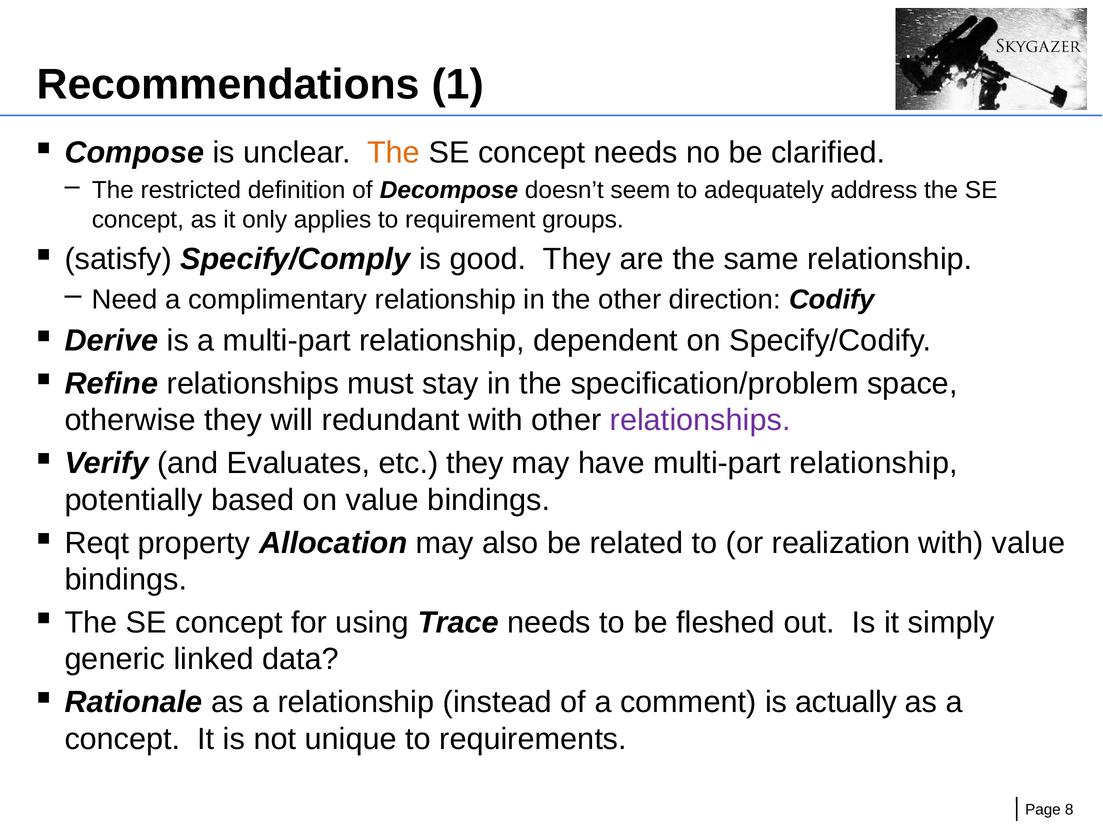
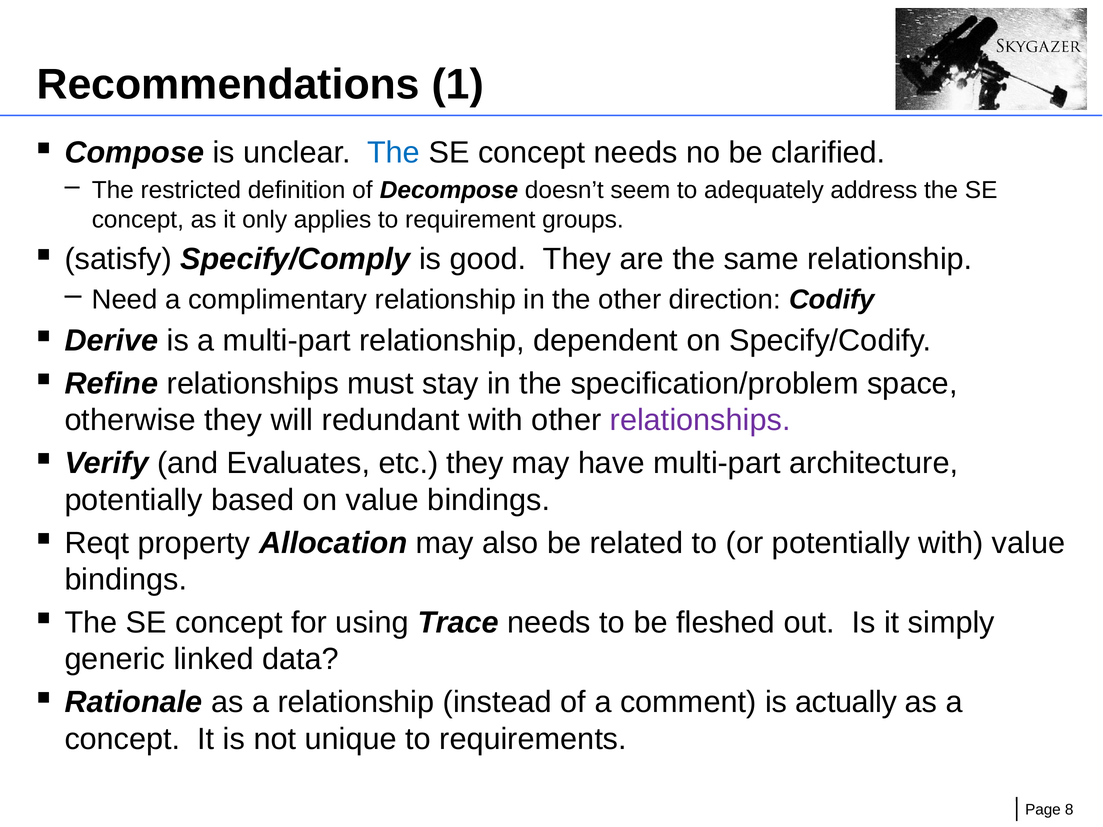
The at (394, 153) colour: orange -> blue
have multi-part relationship: relationship -> architecture
or realization: realization -> potentially
